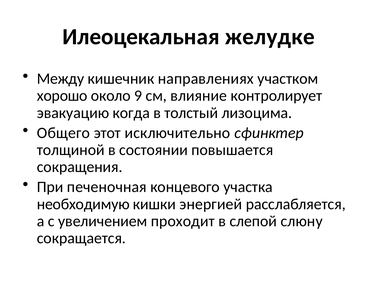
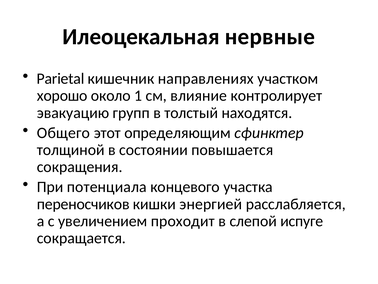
желудке: желудке -> нервные
Между: Между -> Parietal
9: 9 -> 1
когда: когда -> групп
лизоцима: лизоцима -> находятся
исключительно: исключительно -> определяющим
печеночная: печеночная -> потенциала
необходимую: необходимую -> переносчиков
слюну: слюну -> испуге
